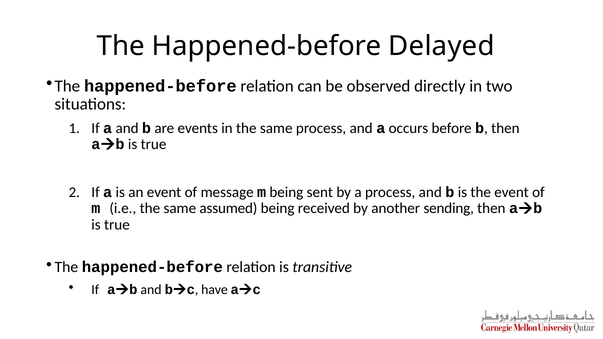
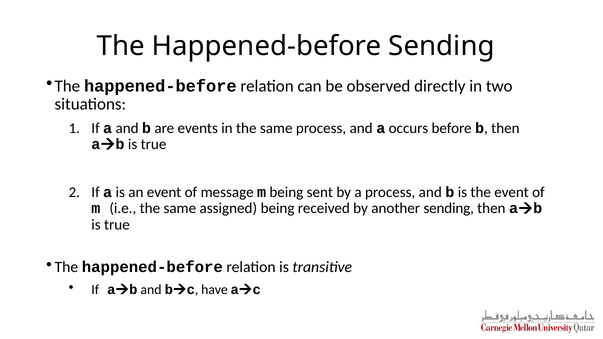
Happened-before Delayed: Delayed -> Sending
assumed: assumed -> assigned
